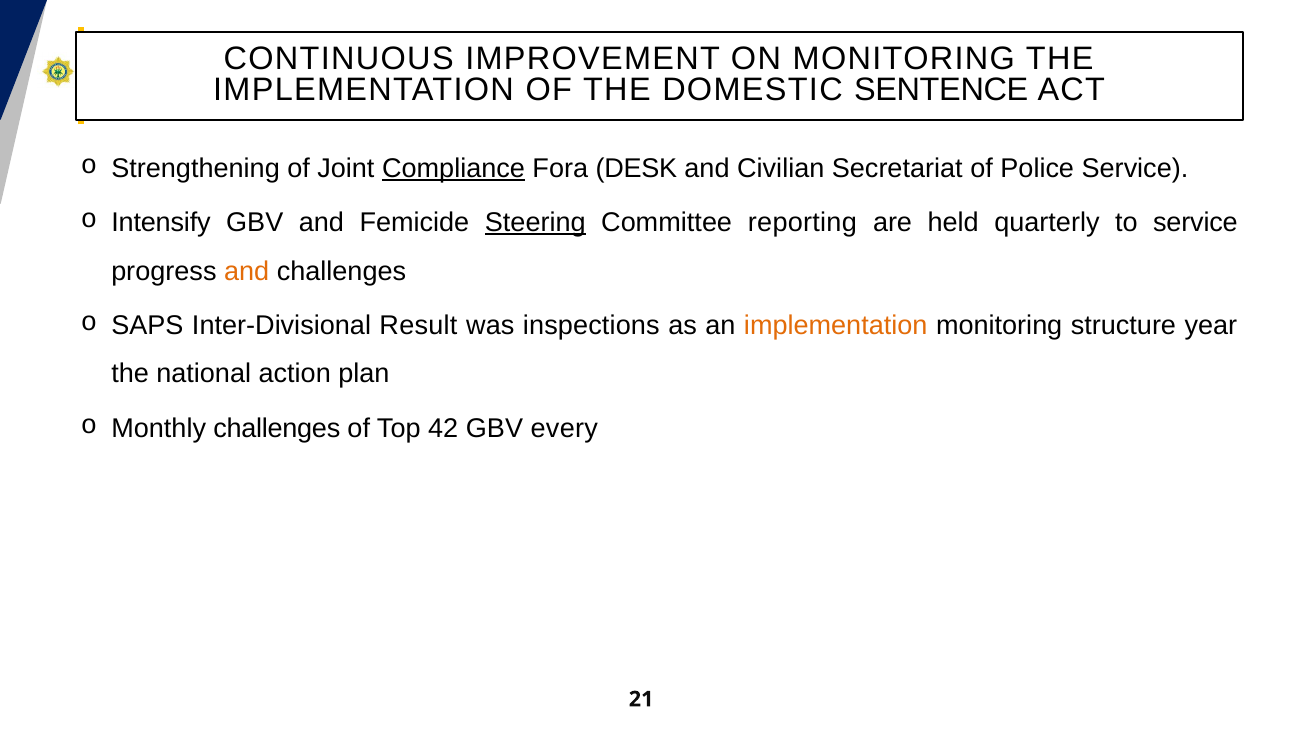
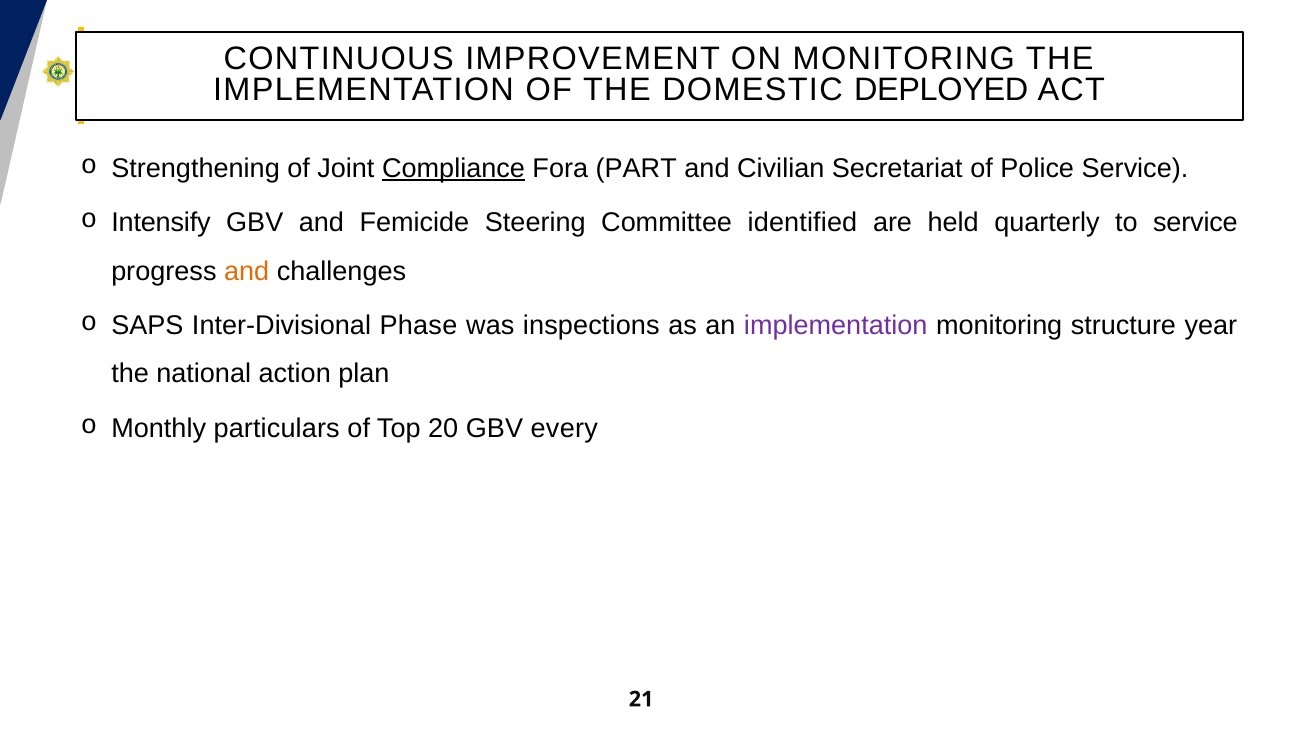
SENTENCE: SENTENCE -> DEPLOYED
DESK: DESK -> PART
Steering underline: present -> none
reporting: reporting -> identified
Result: Result -> Phase
implementation at (836, 325) colour: orange -> purple
Monthly challenges: challenges -> particulars
42: 42 -> 20
